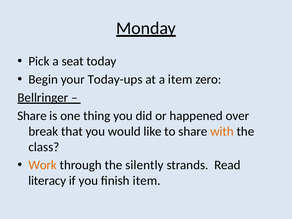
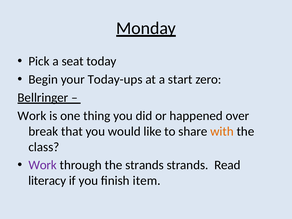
a item: item -> start
Share at (32, 116): Share -> Work
Work at (43, 165) colour: orange -> purple
the silently: silently -> strands
